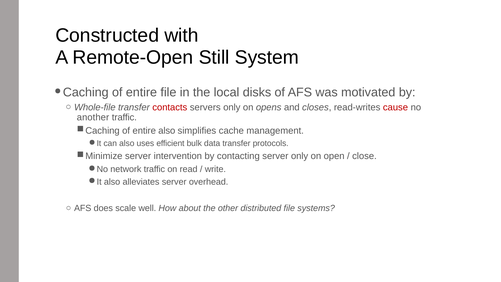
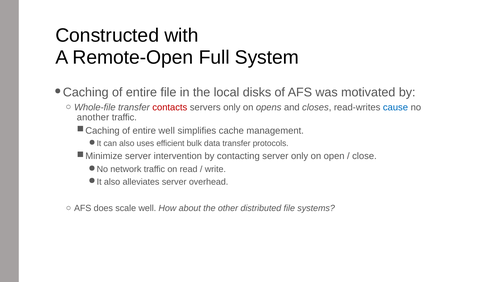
Still: Still -> Full
cause colour: red -> blue
entire also: also -> well
